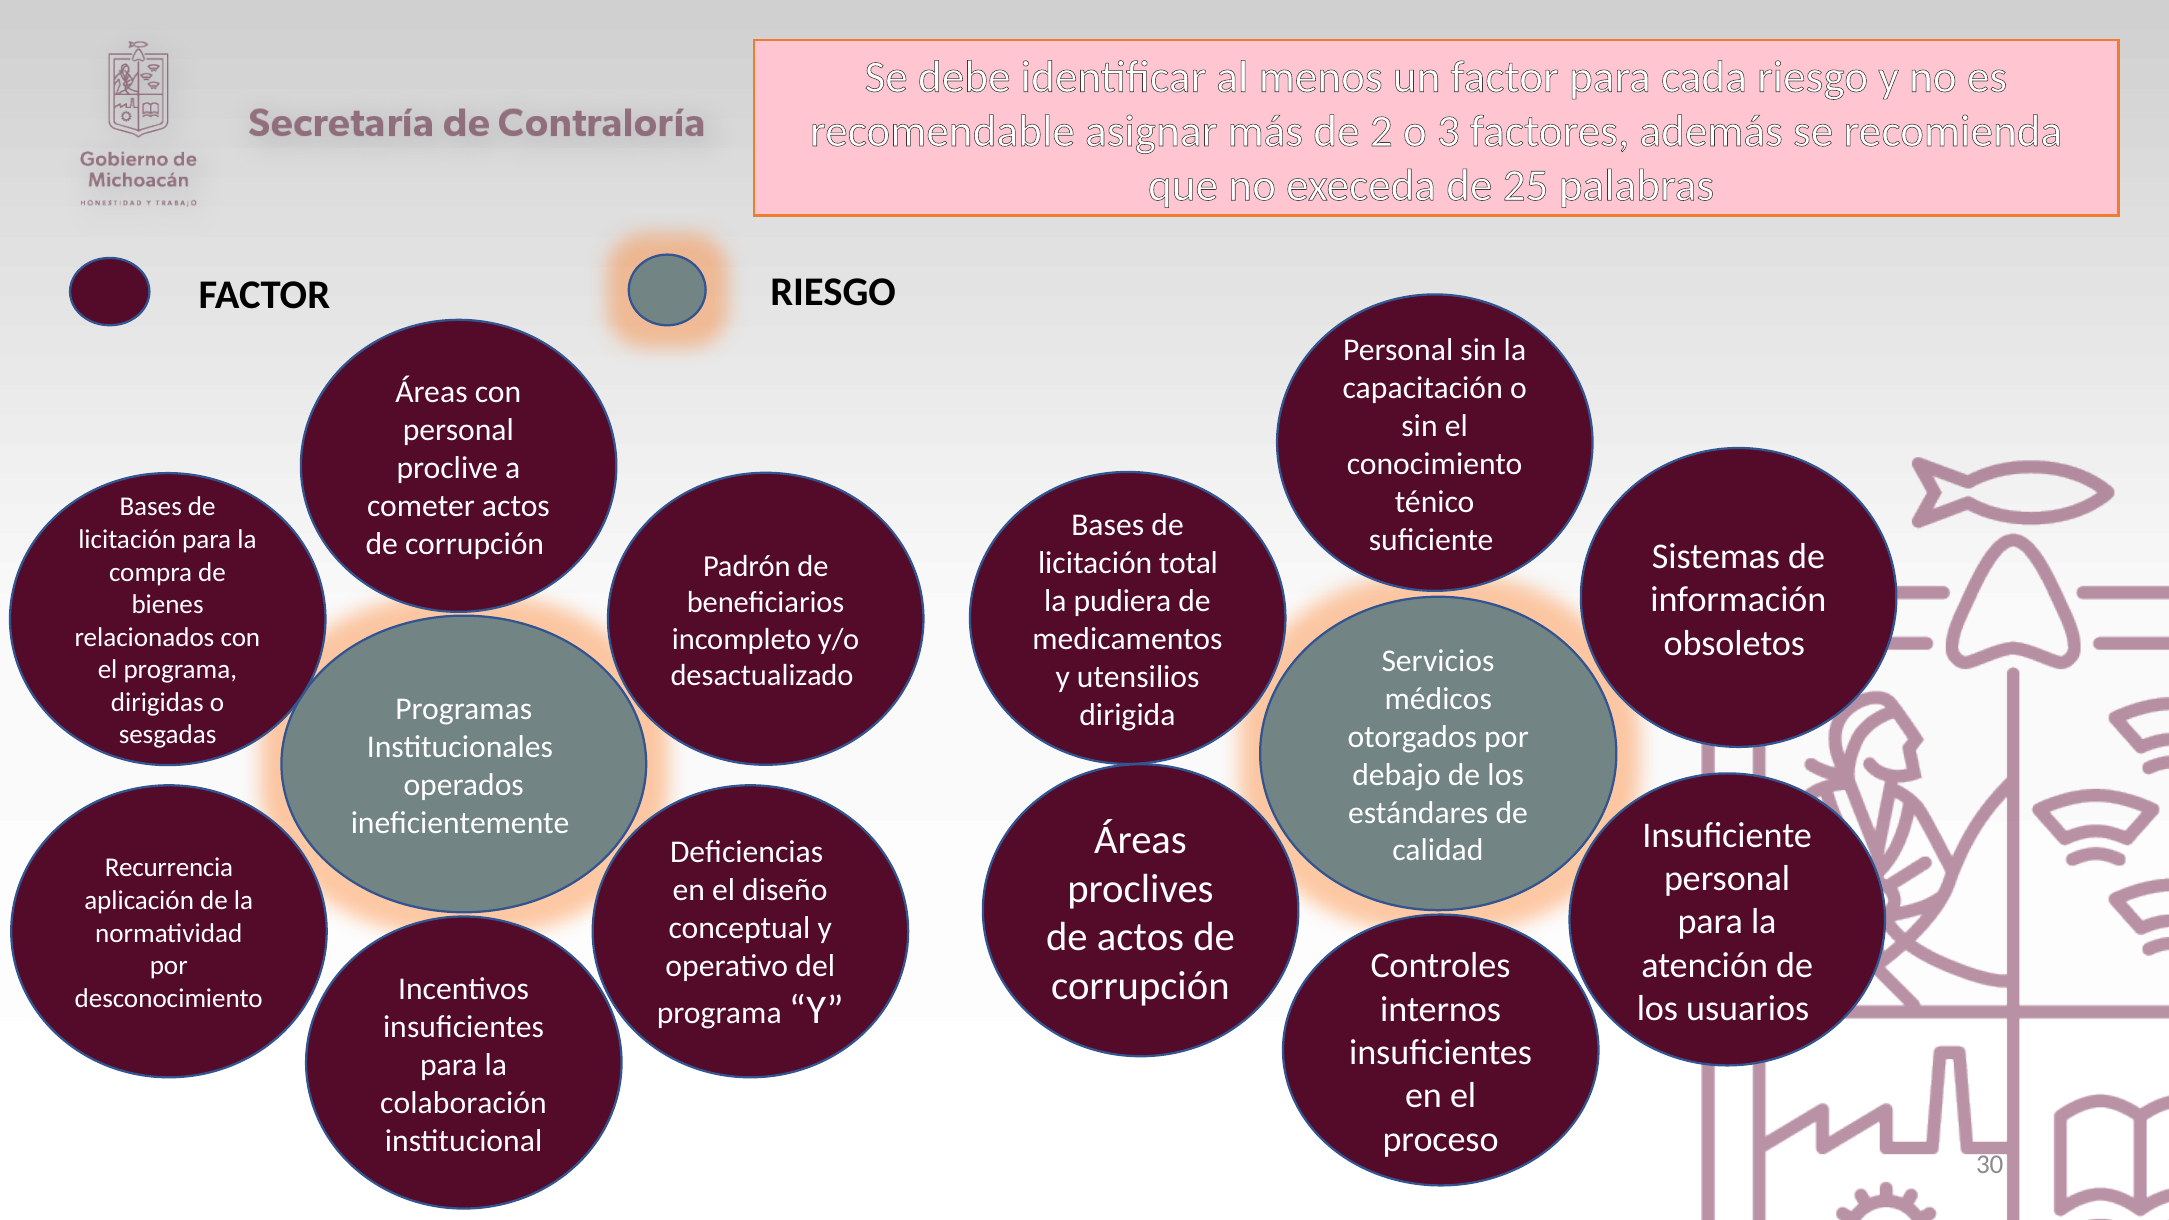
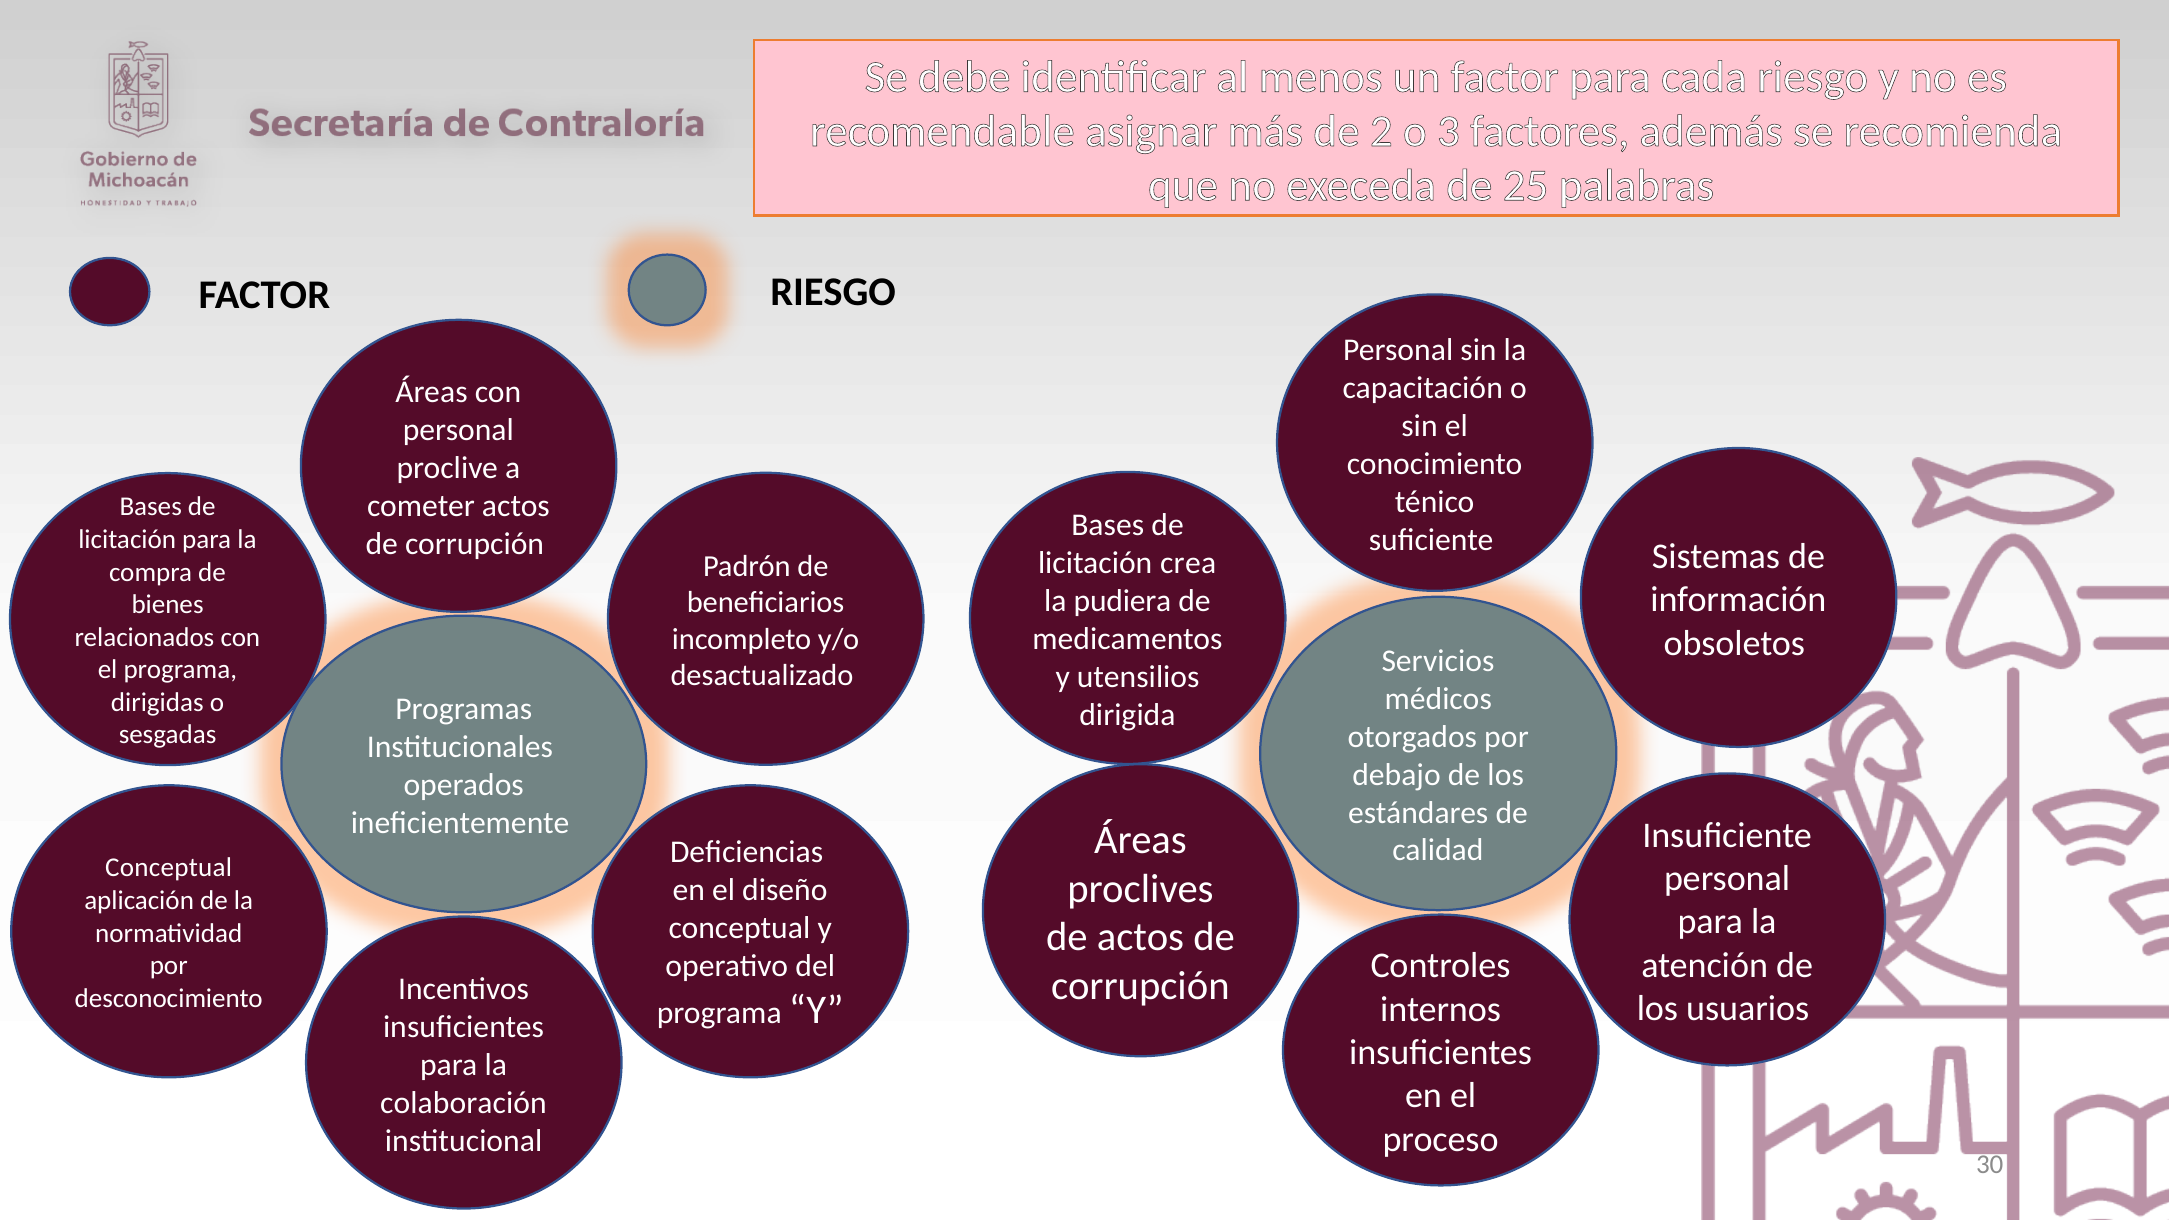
total: total -> crea
Recurrencia at (169, 868): Recurrencia -> Conceptual
